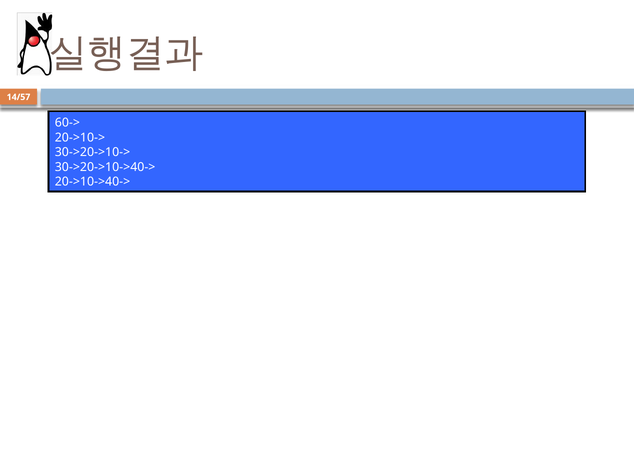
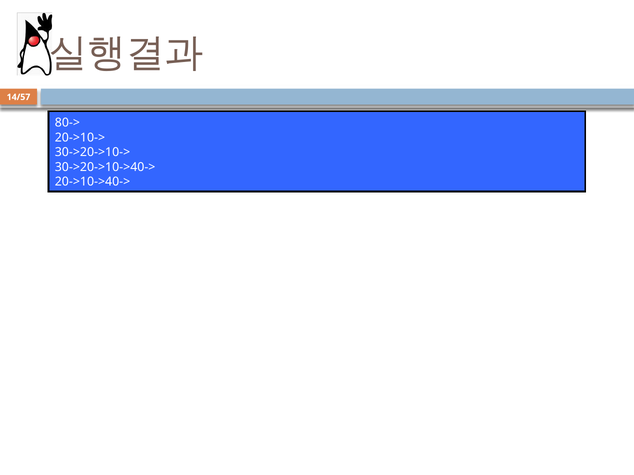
60->: 60-> -> 80->
